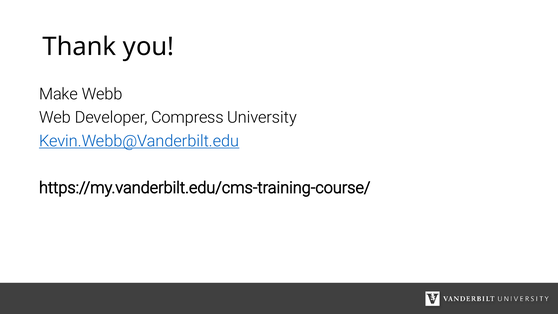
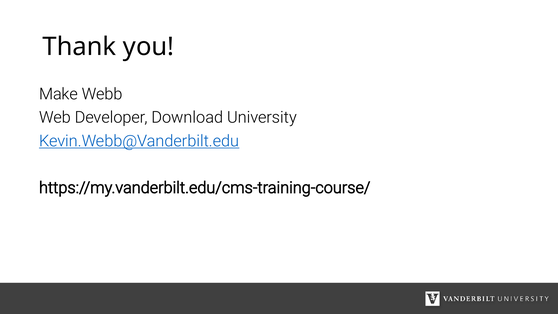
Compress: Compress -> Download
